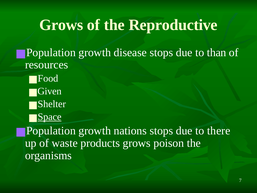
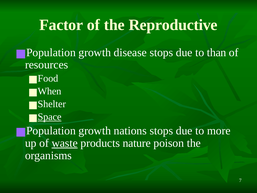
Grows at (61, 25): Grows -> Factor
Given: Given -> When
there: there -> more
waste underline: none -> present
products grows: grows -> nature
